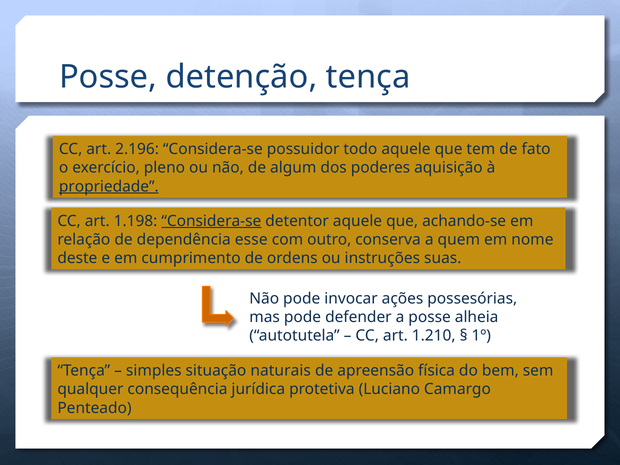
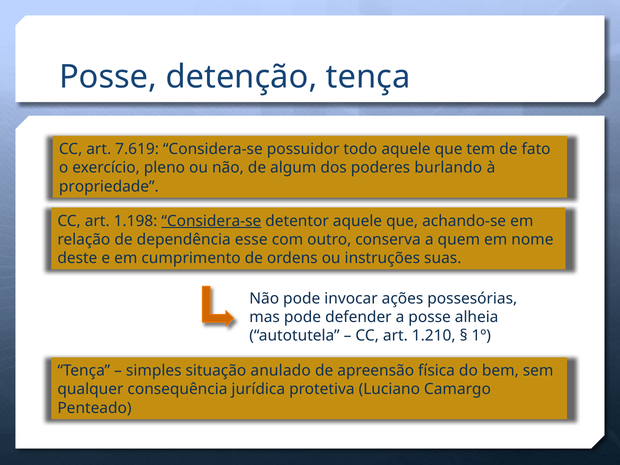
2.196: 2.196 -> 7.619
aquisição: aquisição -> burlando
propriedade underline: present -> none
naturais: naturais -> anulado
